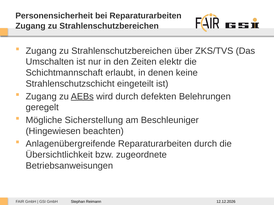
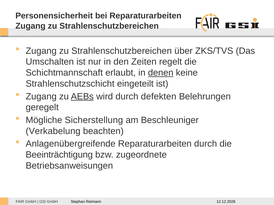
elektr: elektr -> regelt
denen underline: none -> present
Hingewiesen: Hingewiesen -> Verkabelung
Übersichtlichkeit: Übersichtlichkeit -> Beeinträchtigung
